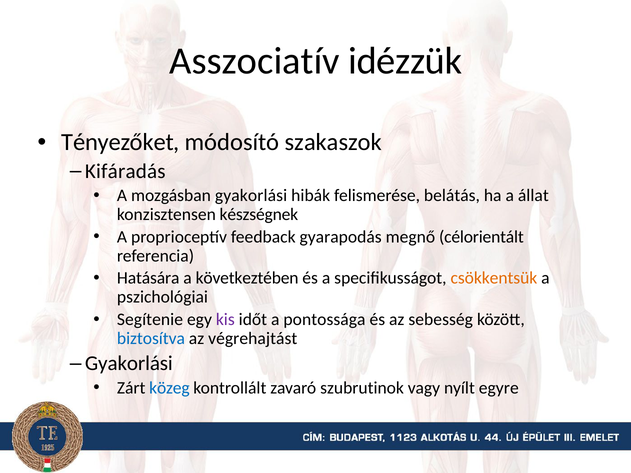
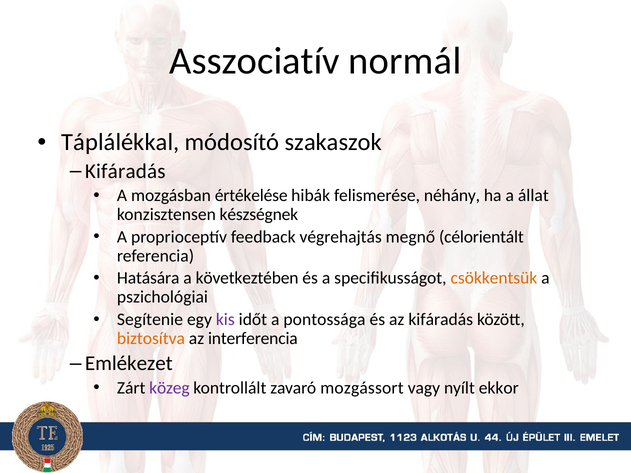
idézzük: idézzük -> normál
Tényezőket: Tényezőket -> Táplálékkal
mozgásban gyakorlási: gyakorlási -> értékelése
belátás: belátás -> néhány
gyarapodás: gyarapodás -> végrehajtás
az sebesség: sebesség -> kifáradás
biztosítva colour: blue -> orange
végrehajtást: végrehajtást -> interferencia
Gyakorlási at (129, 364): Gyakorlási -> Emlékezet
közeg colour: blue -> purple
szubrutinok: szubrutinok -> mozgássort
egyre: egyre -> ekkor
